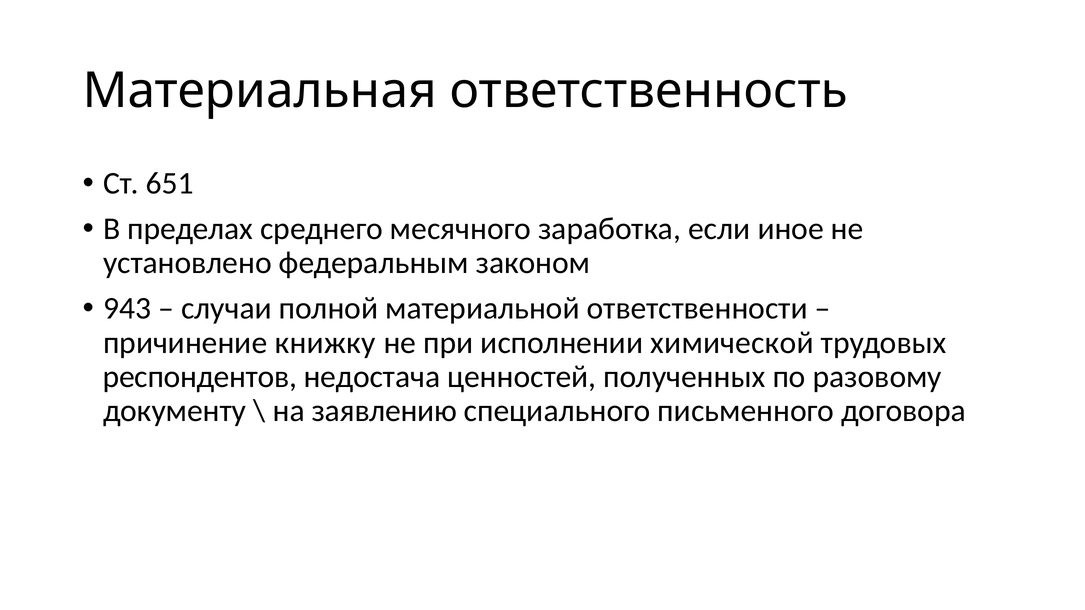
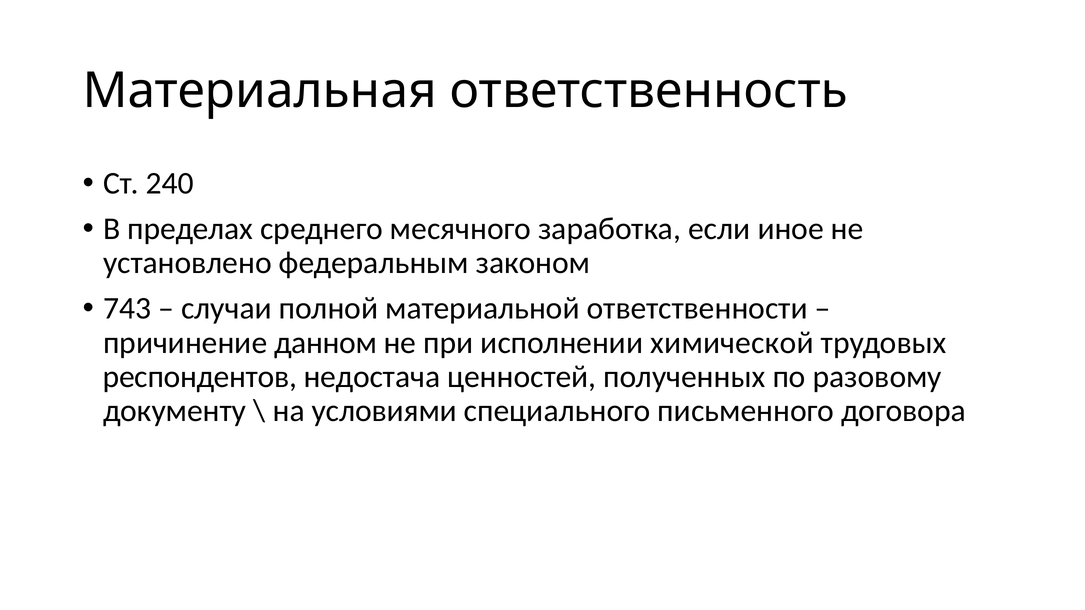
651: 651 -> 240
943: 943 -> 743
книжку: книжку -> данном
заявлению: заявлению -> условиями
